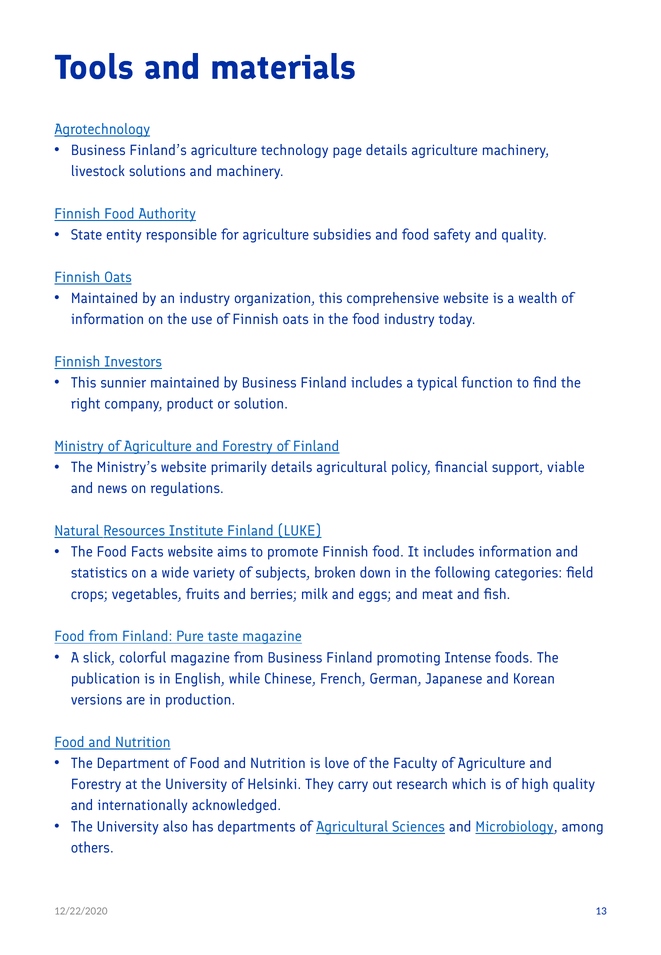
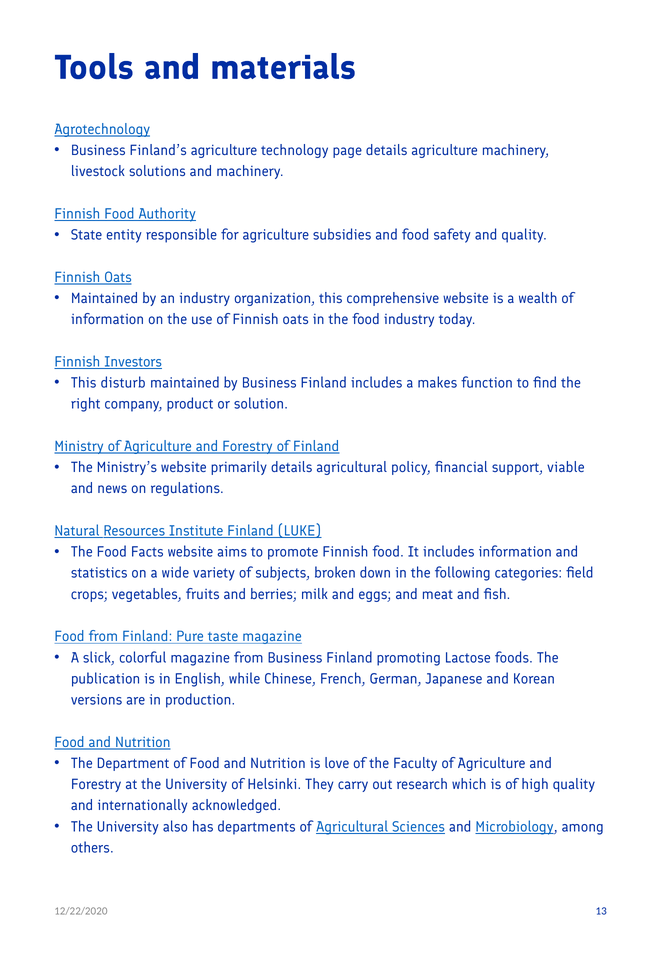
sunnier: sunnier -> disturb
typical: typical -> makes
Intense: Intense -> Lactose
